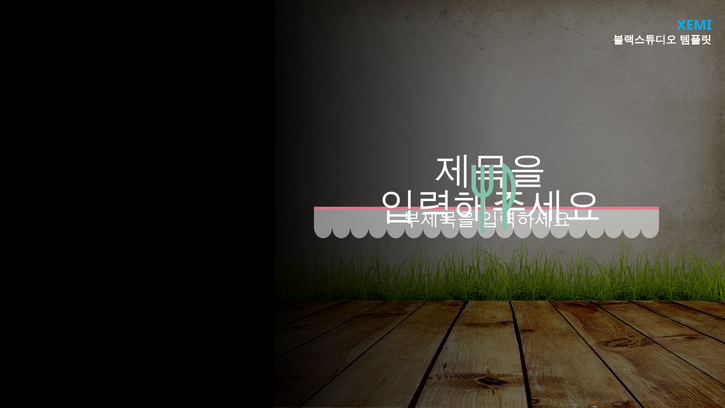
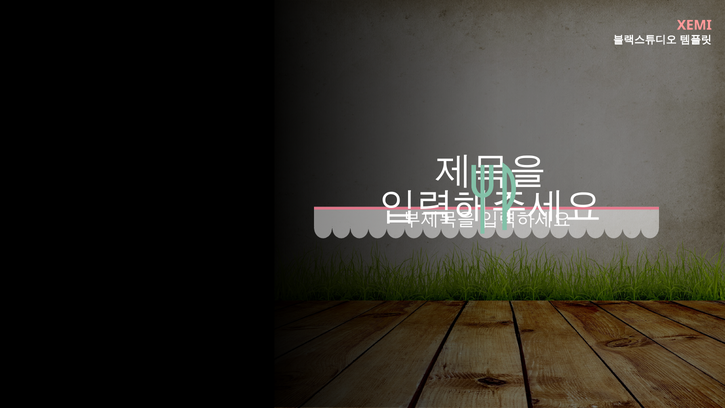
XEMI colour: light blue -> pink
